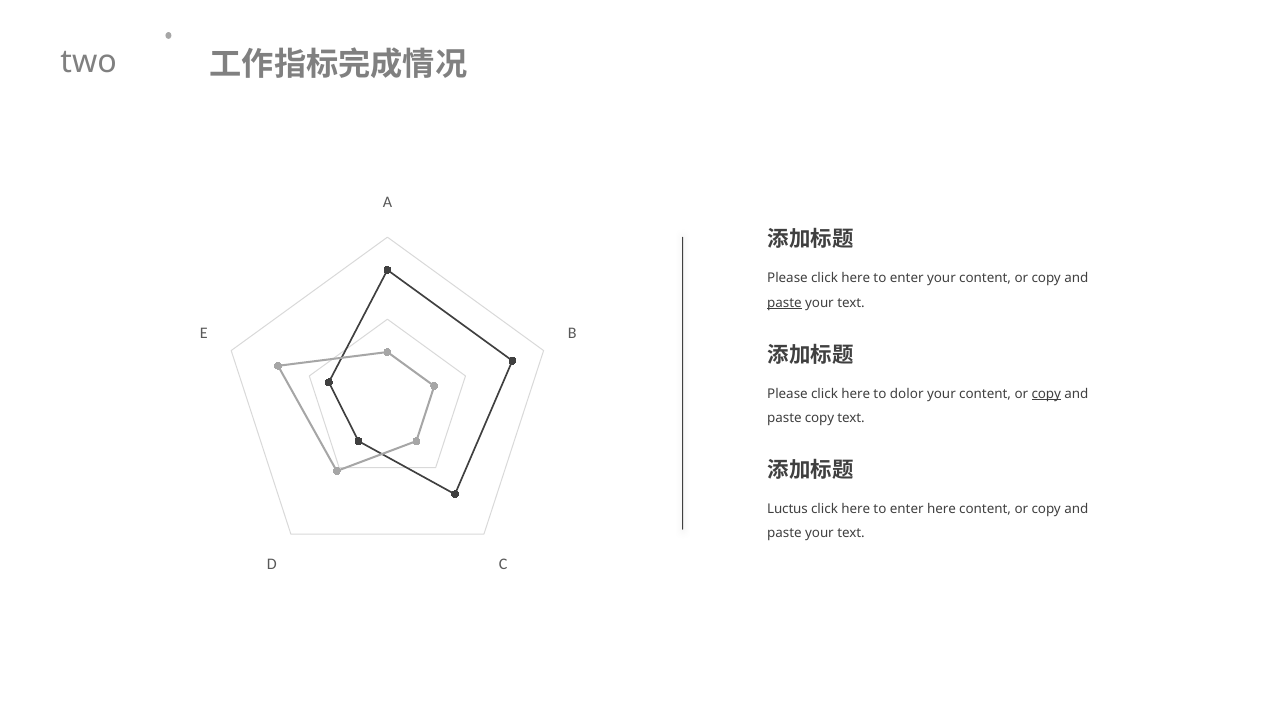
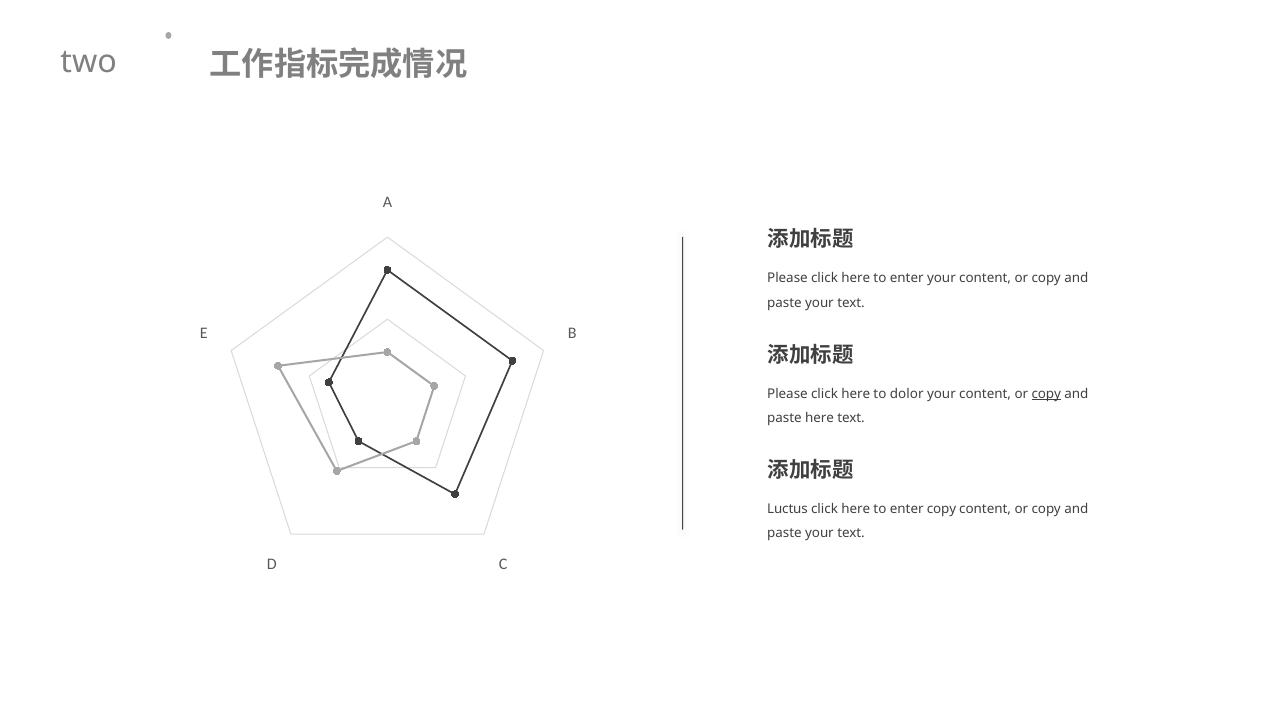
paste at (784, 303) underline: present -> none
paste copy: copy -> here
enter here: here -> copy
